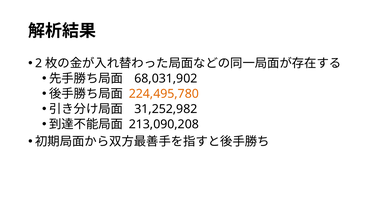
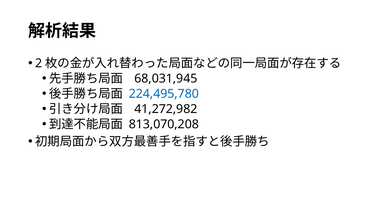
68,031,902: 68,031,902 -> 68,031,945
224,495,780 colour: orange -> blue
31,252,982: 31,252,982 -> 41,272,982
213,090,208: 213,090,208 -> 813,070,208
